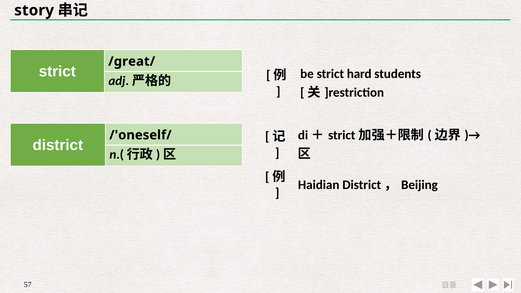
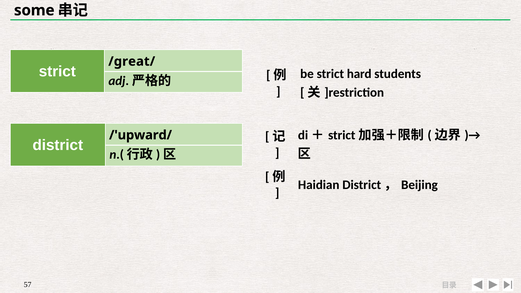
story: story -> some
/'oneself/: /'oneself/ -> /'upward/
